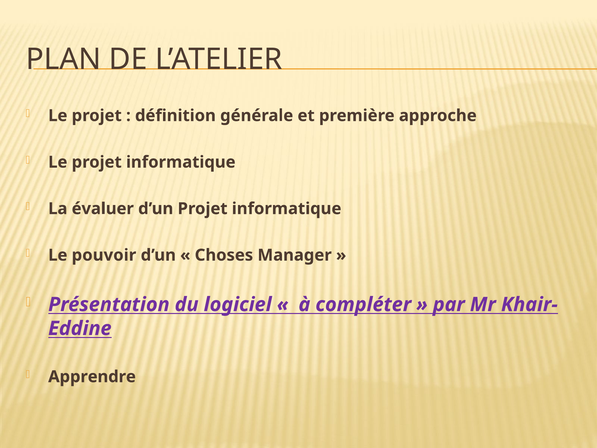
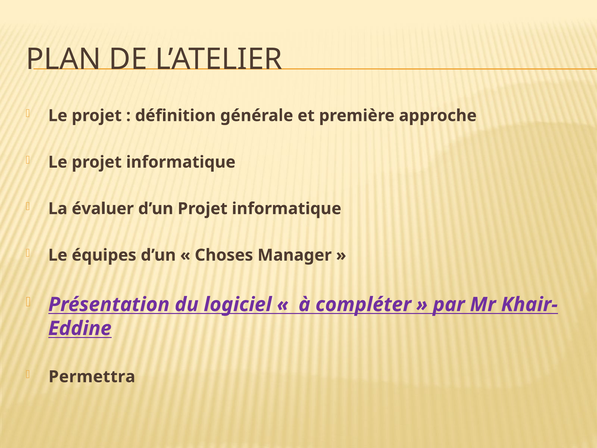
pouvoir: pouvoir -> équipes
Apprendre: Apprendre -> Permettra
